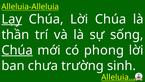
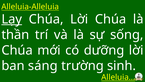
Chúa at (17, 50) underline: present -> none
phong: phong -> dưỡng
chưa: chưa -> sáng
